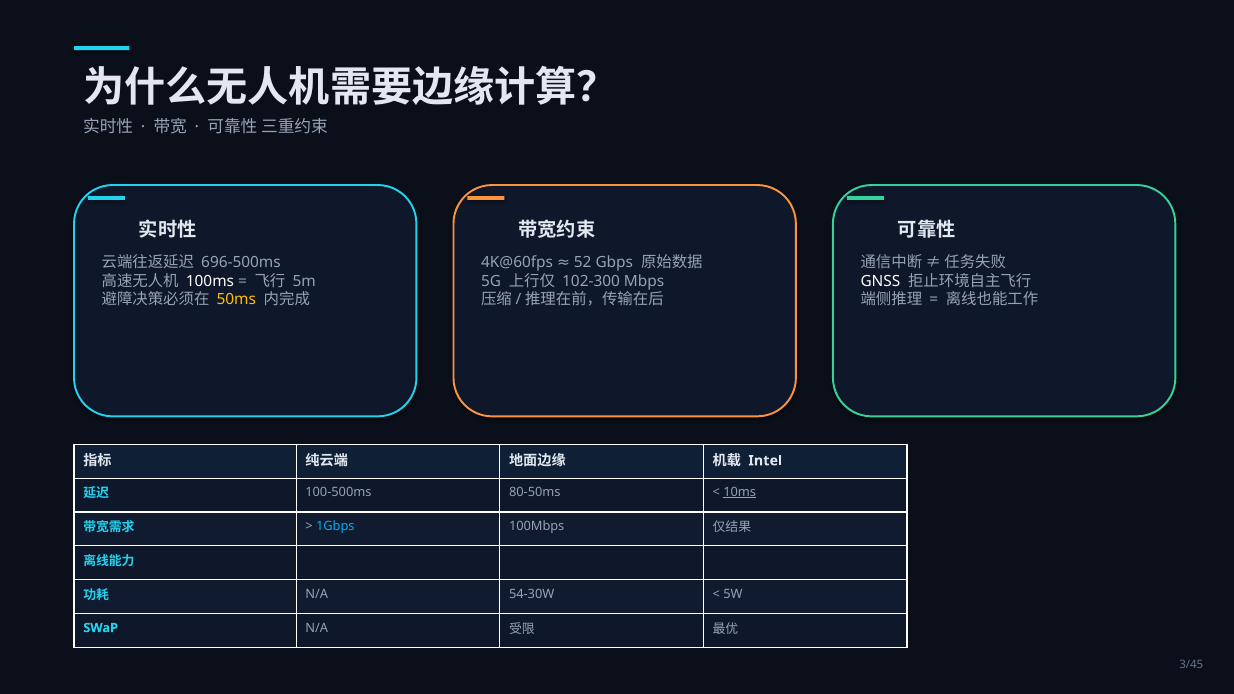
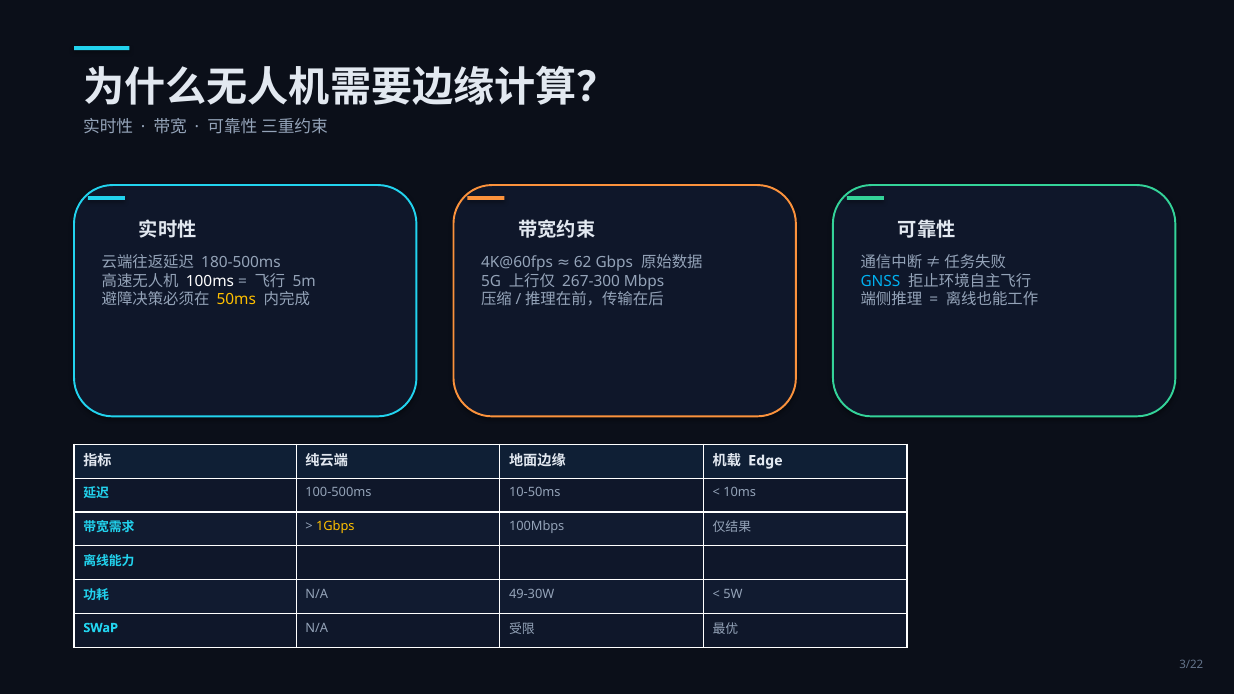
696-500ms: 696-500ms -> 180-500ms
52: 52 -> 62
102-300: 102-300 -> 267-300
GNSS colour: white -> light blue
Intel: Intel -> Edge
80-50ms: 80-50ms -> 10-50ms
10ms underline: present -> none
1Gbps colour: light blue -> yellow
54-30W: 54-30W -> 49-30W
3/45: 3/45 -> 3/22
